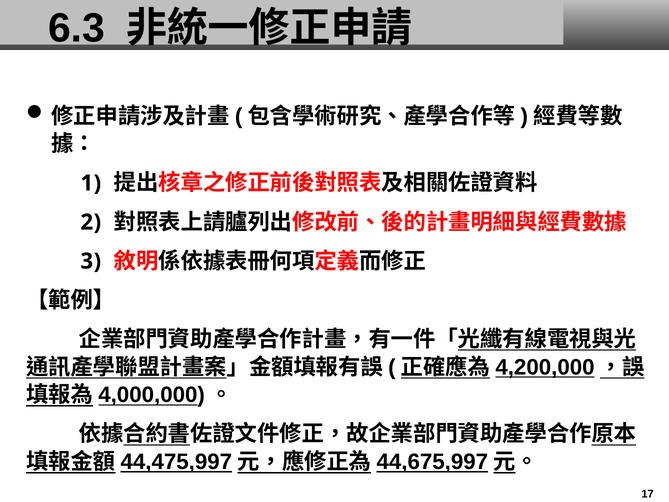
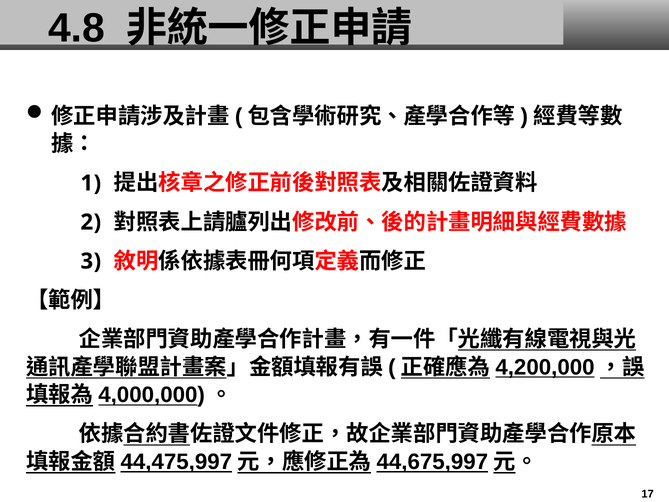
6.3: 6.3 -> 4.8
